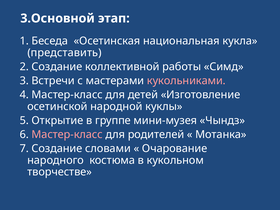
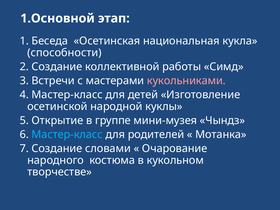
3.Основной: 3.Основной -> 1.Основной
представить: представить -> способности
Мастер-класс at (67, 134) colour: pink -> light blue
